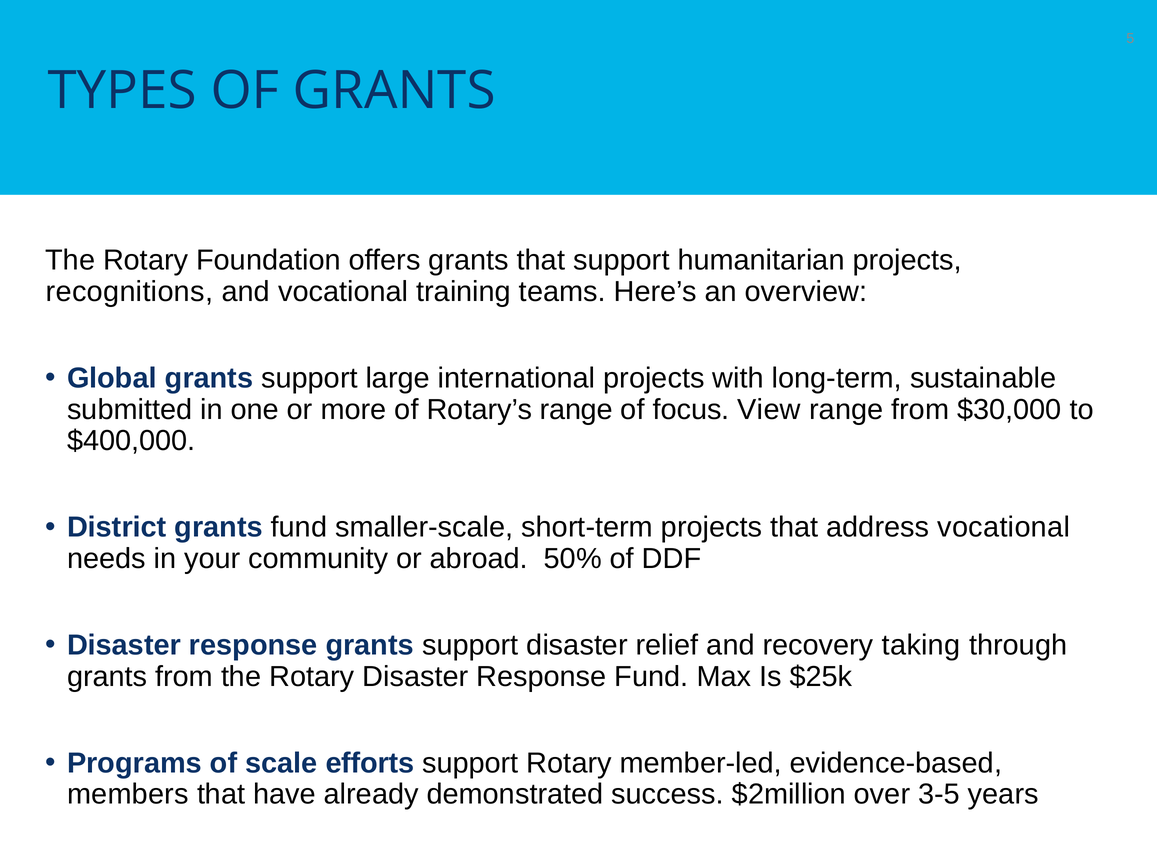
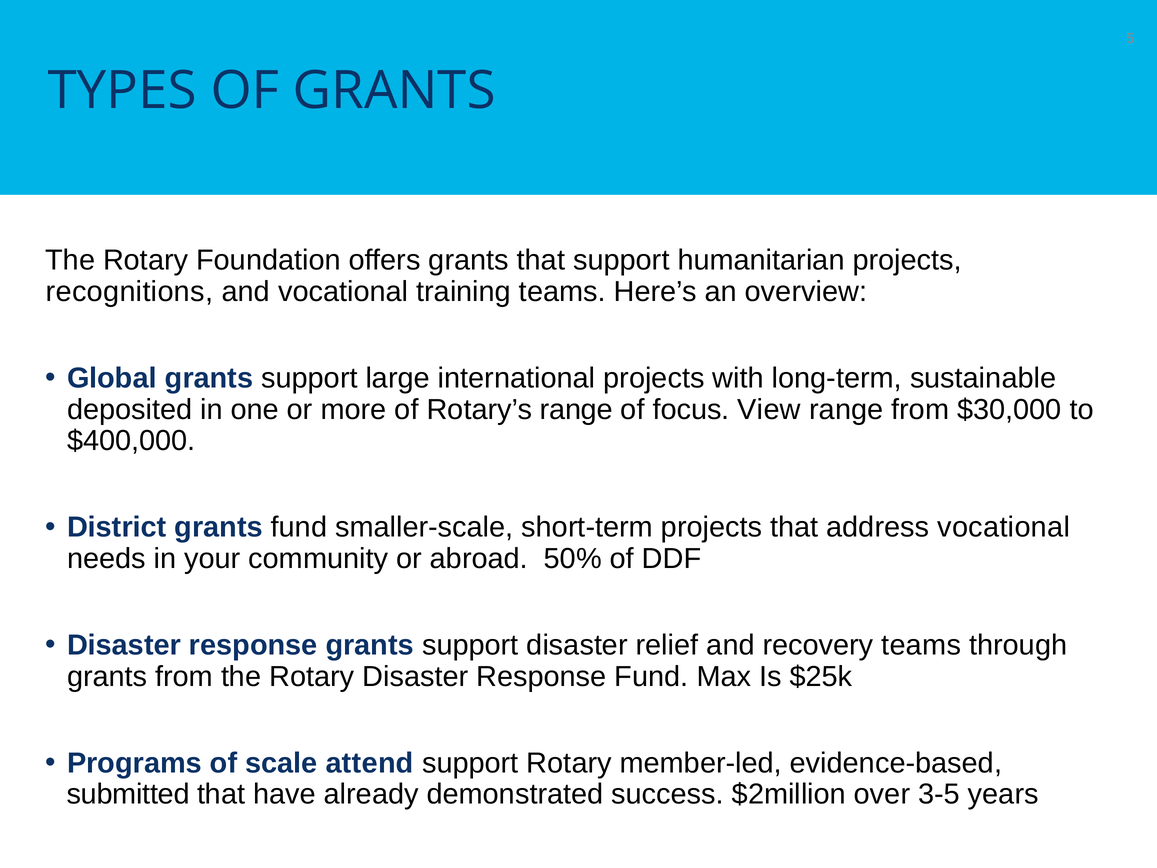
submitted: submitted -> deposited
recovery taking: taking -> teams
efforts: efforts -> attend
members: members -> submitted
